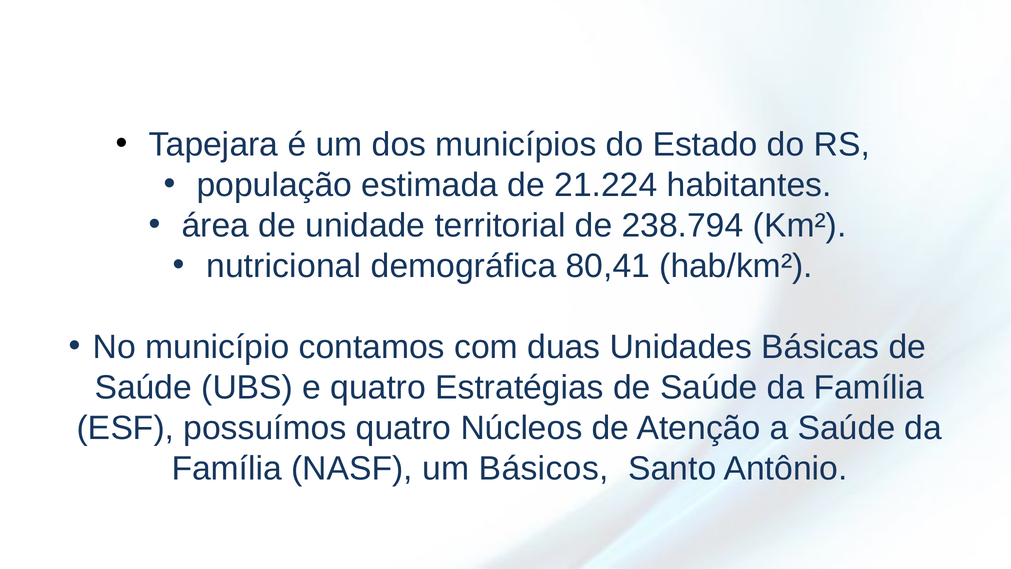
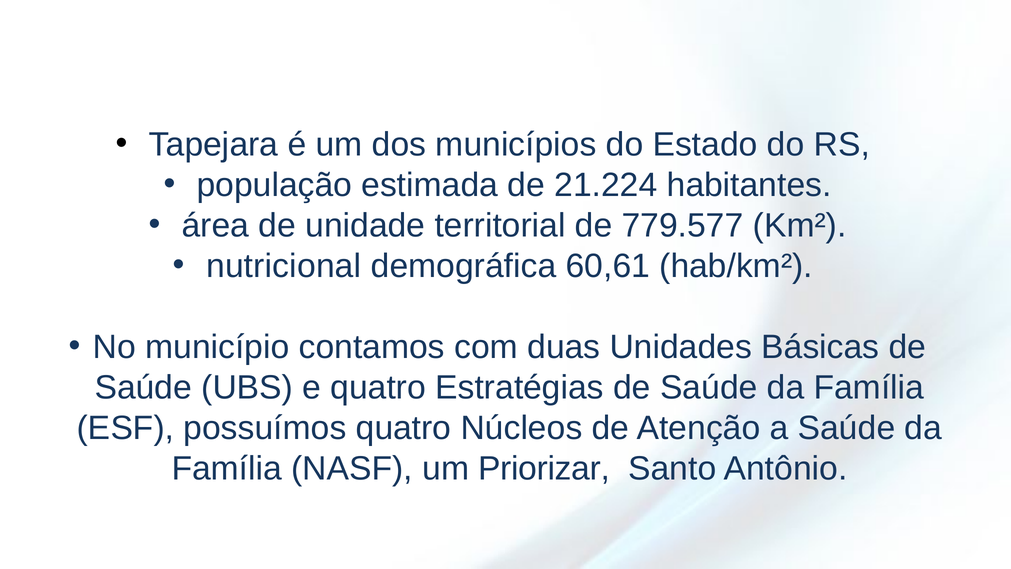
238.794: 238.794 -> 779.577
80,41: 80,41 -> 60,61
Básicos: Básicos -> Priorizar
